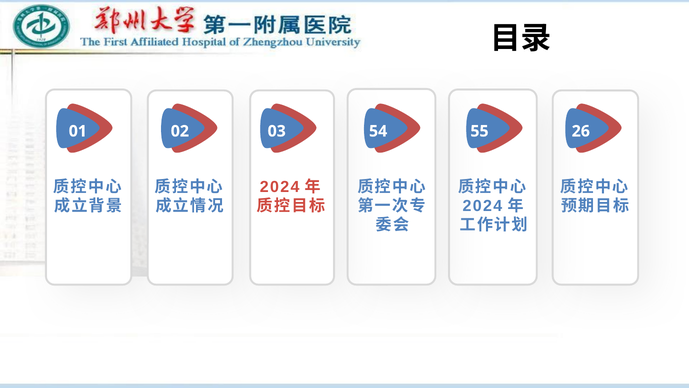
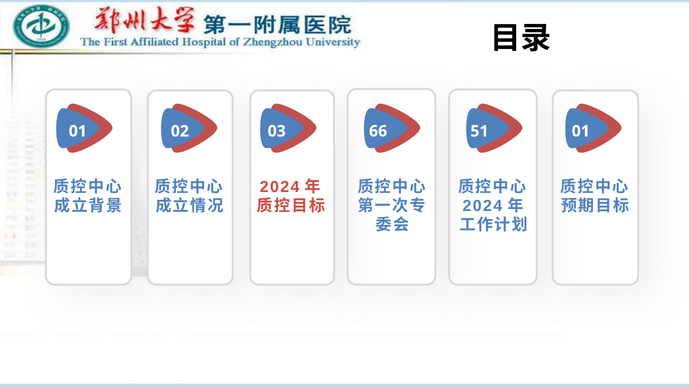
54: 54 -> 66
55: 55 -> 51
01 26: 26 -> 01
